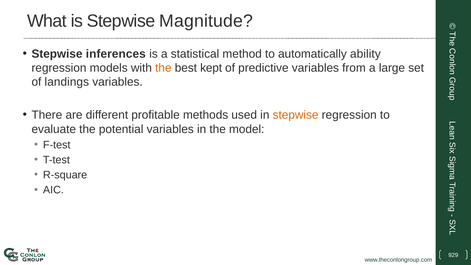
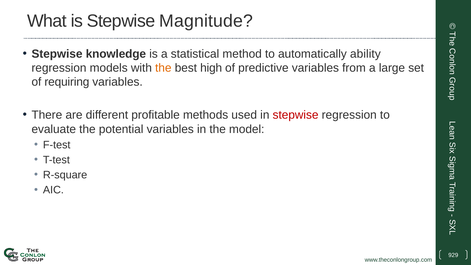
inferences: inferences -> knowledge
kept: kept -> high
landings: landings -> requiring
stepwise at (296, 115) colour: orange -> red
